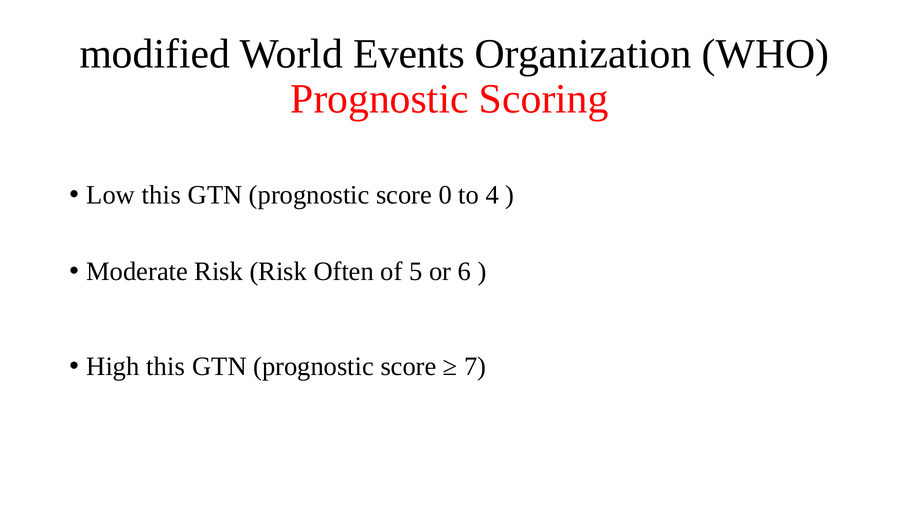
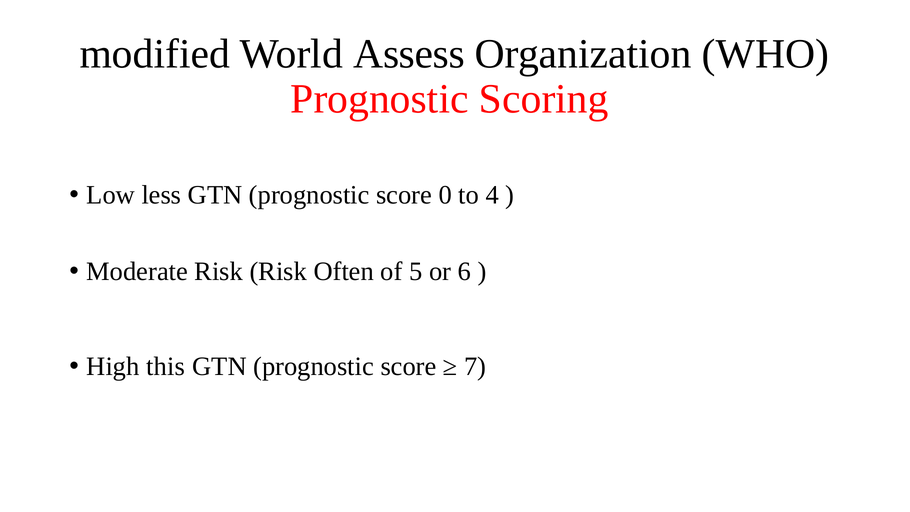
Events: Events -> Assess
Low this: this -> less
